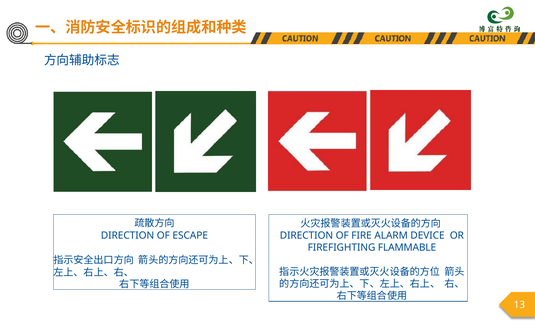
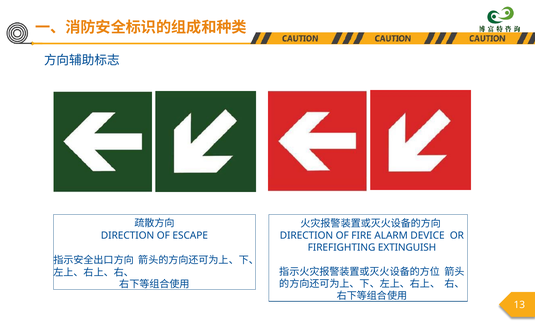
FLAMMABLE: FLAMMABLE -> EXTINGUISH
